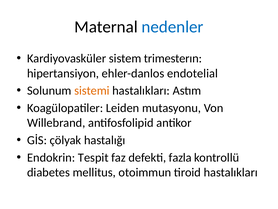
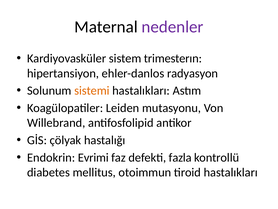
nedenler colour: blue -> purple
endotelial: endotelial -> radyasyon
Tespit: Tespit -> Evrimi
